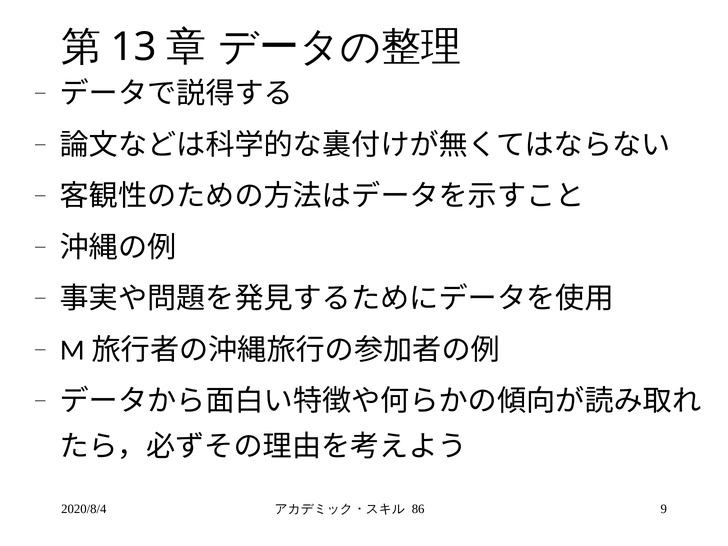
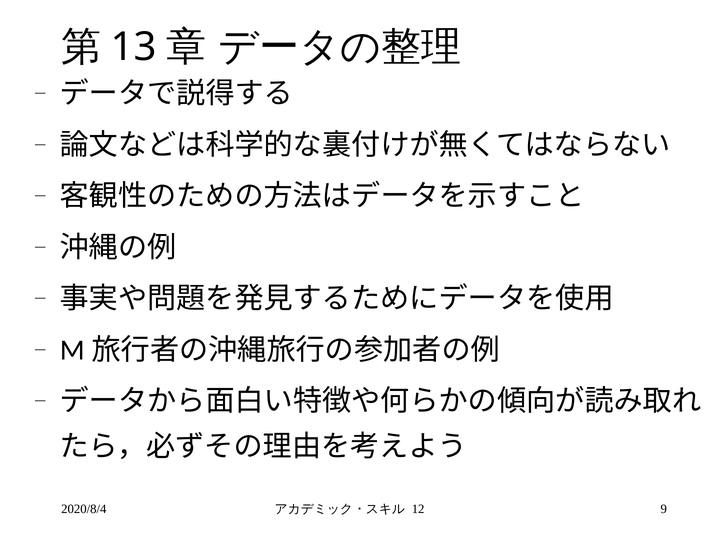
86: 86 -> 12
